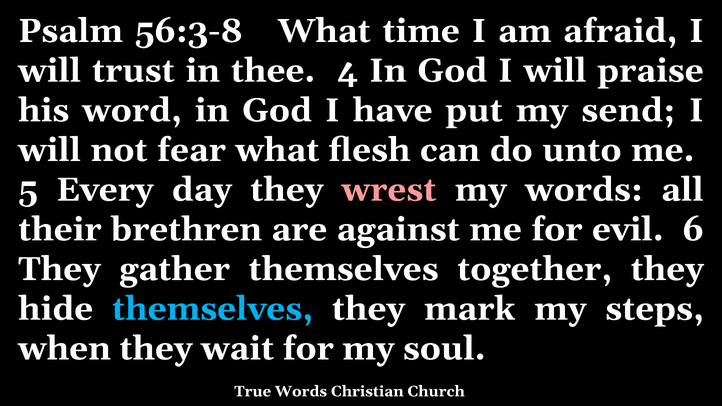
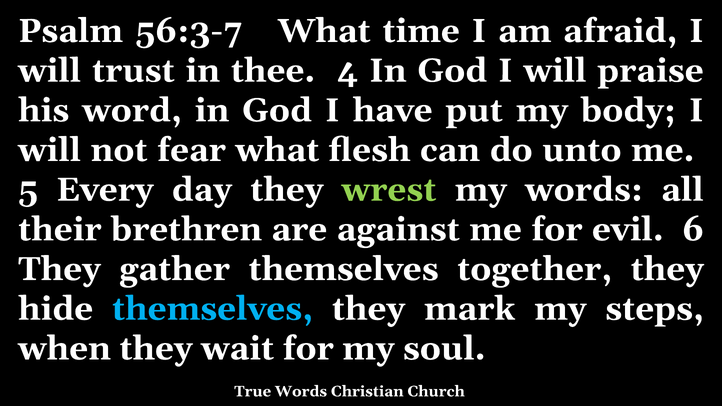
56:3-8: 56:3-8 -> 56:3-7
send: send -> body
wrest colour: pink -> light green
